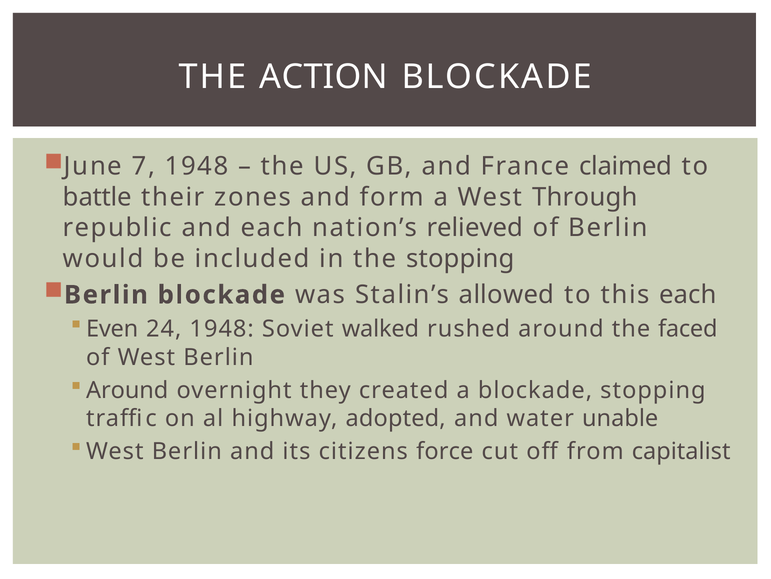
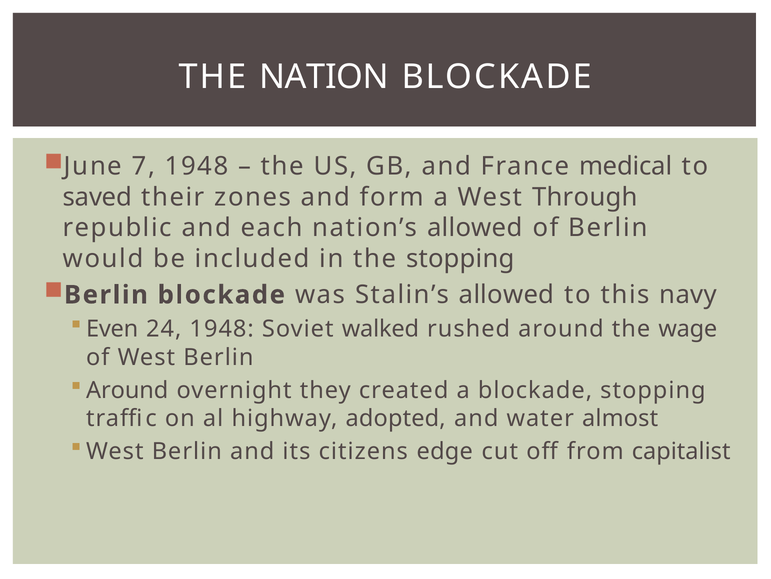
ACTION: ACTION -> NATION
claimed: claimed -> medical
battle: battle -> saved
nation’s relieved: relieved -> allowed
this each: each -> navy
faced: faced -> wage
unable: unable -> almost
force: force -> edge
